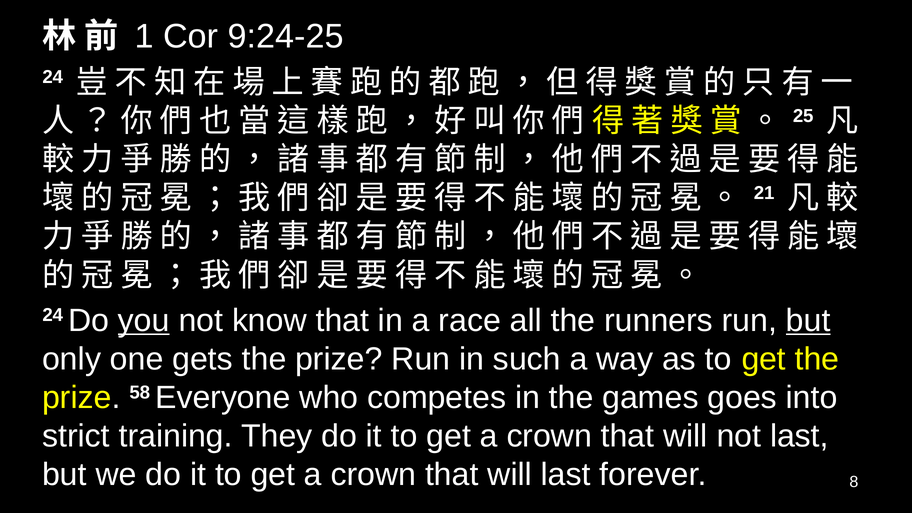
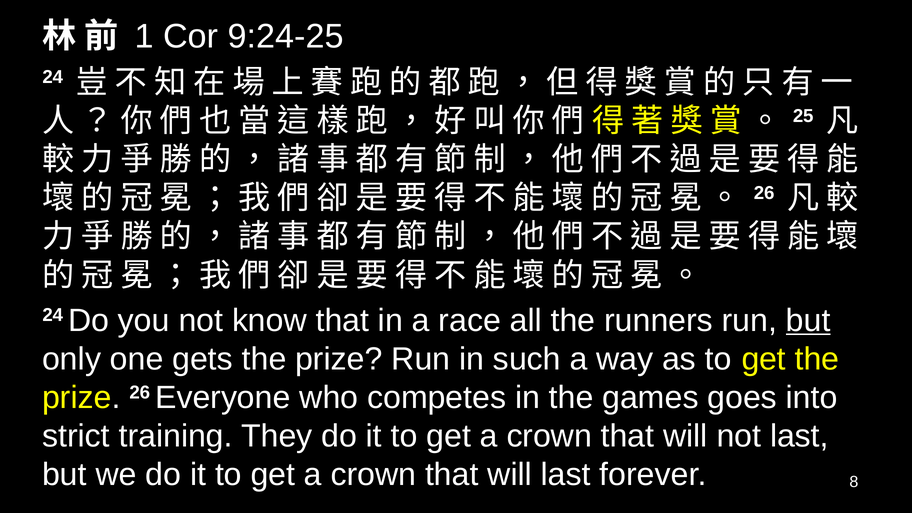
21 at (764, 193): 21 -> 26
you underline: present -> none
prize 58: 58 -> 26
